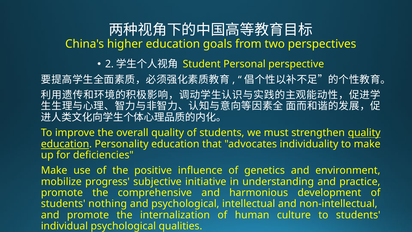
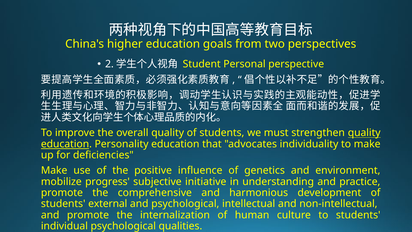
nothing: nothing -> external
